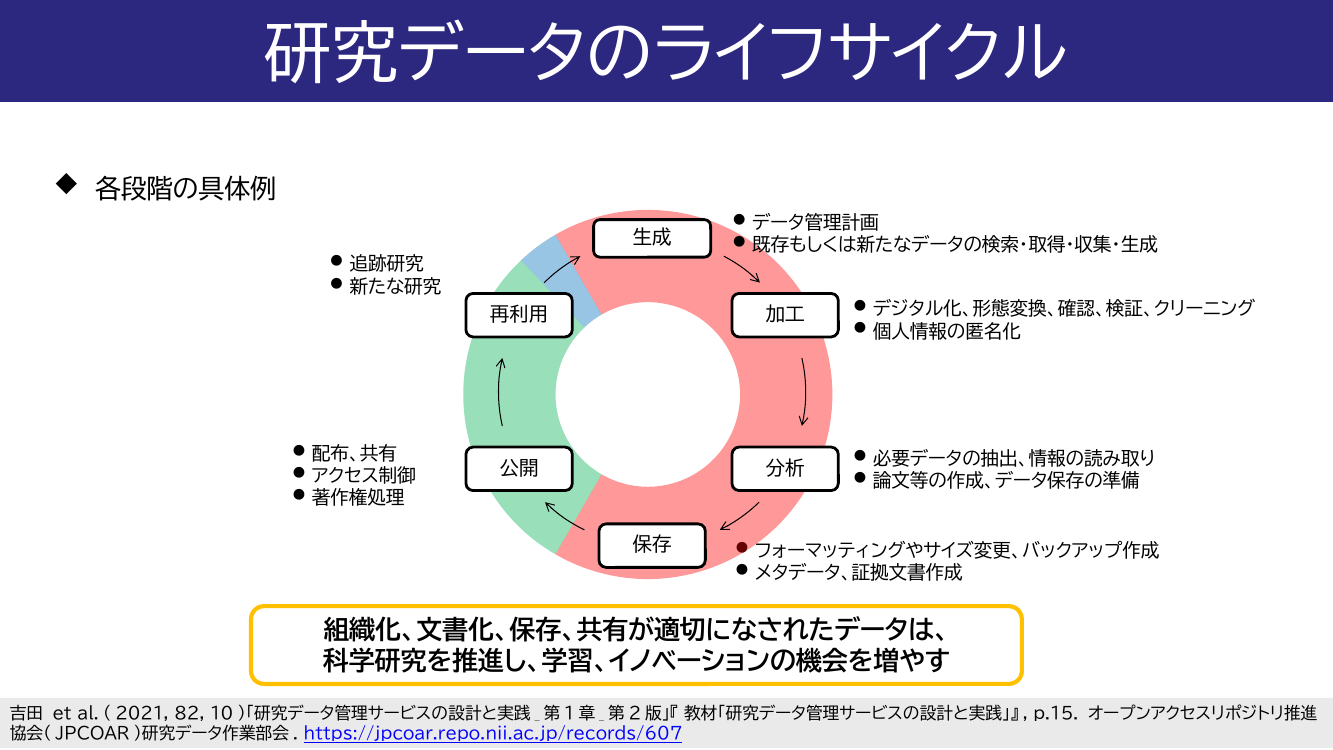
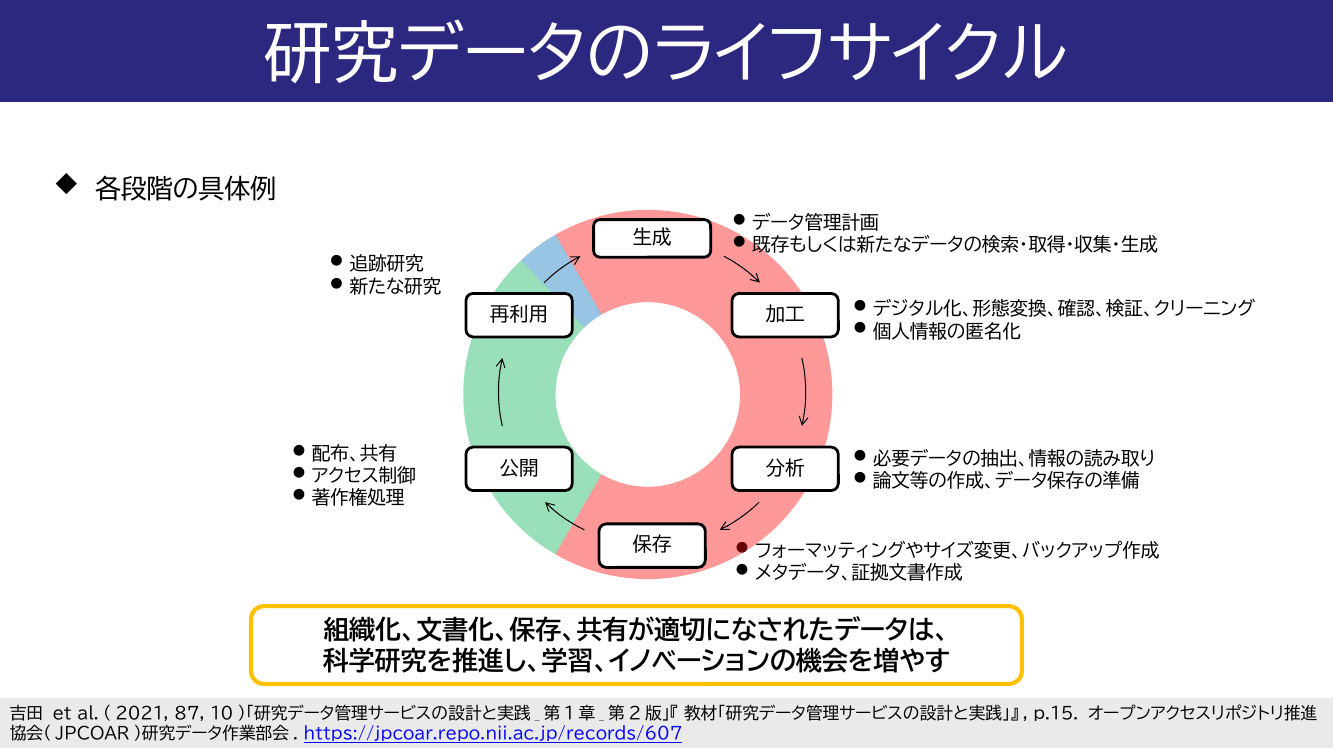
82: 82 -> 87
